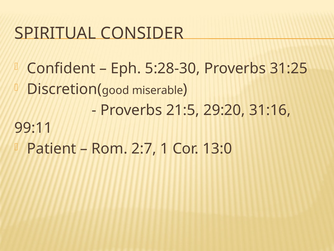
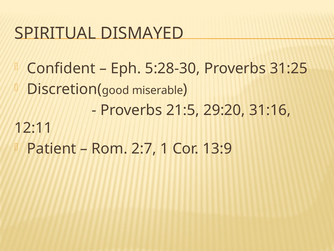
CONSIDER: CONSIDER -> DISMAYED
99:11: 99:11 -> 12:11
13:0: 13:0 -> 13:9
